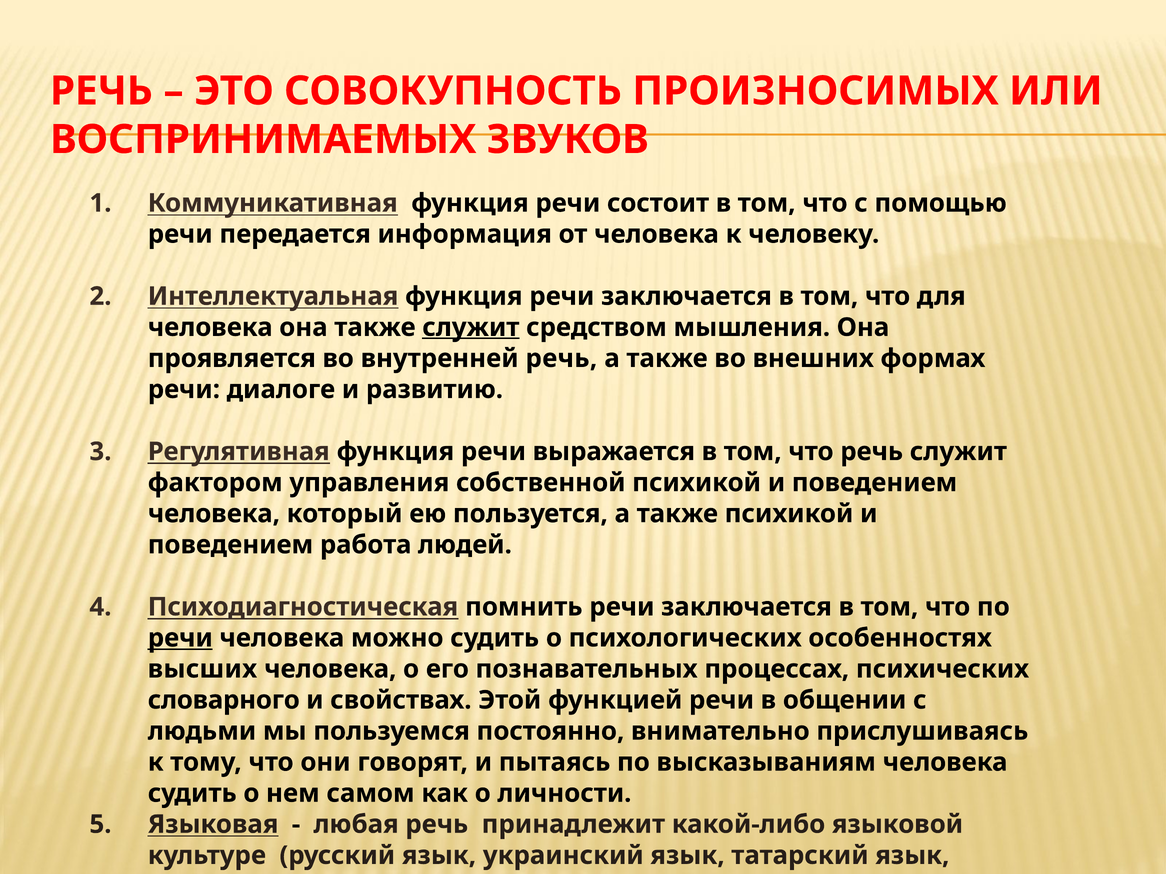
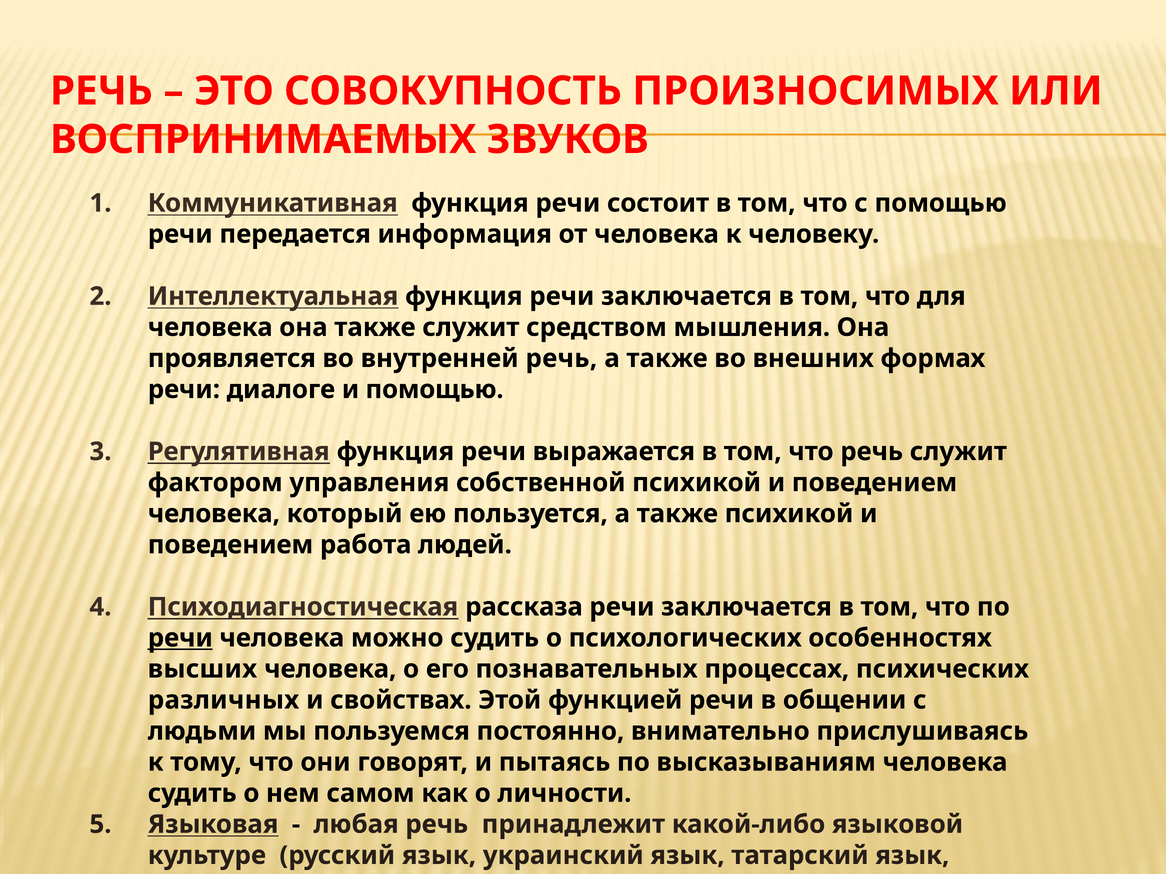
служит at (471, 328) underline: present -> none
и развитию: развитию -> помощью
помнить: помнить -> рассказа
словарного: словарного -> различных
